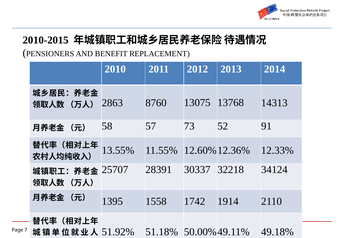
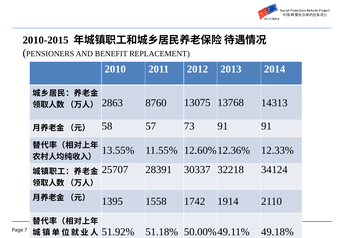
73 52: 52 -> 91
